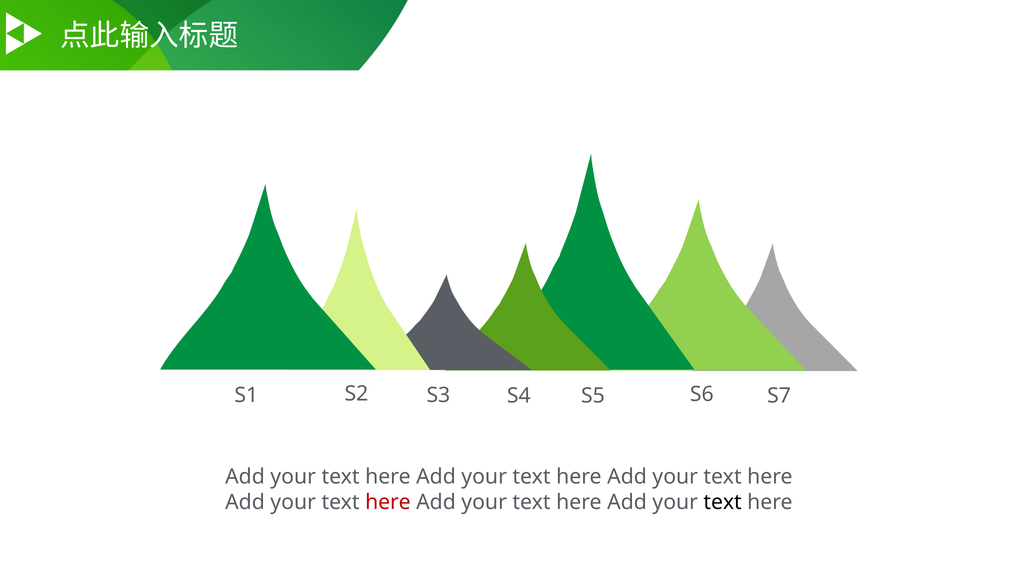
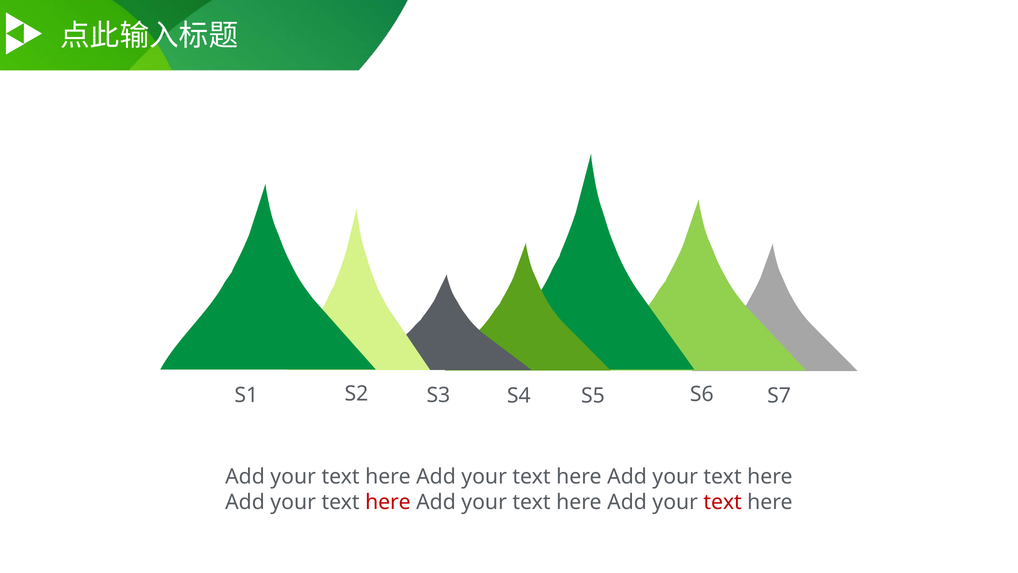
text at (723, 502) colour: black -> red
